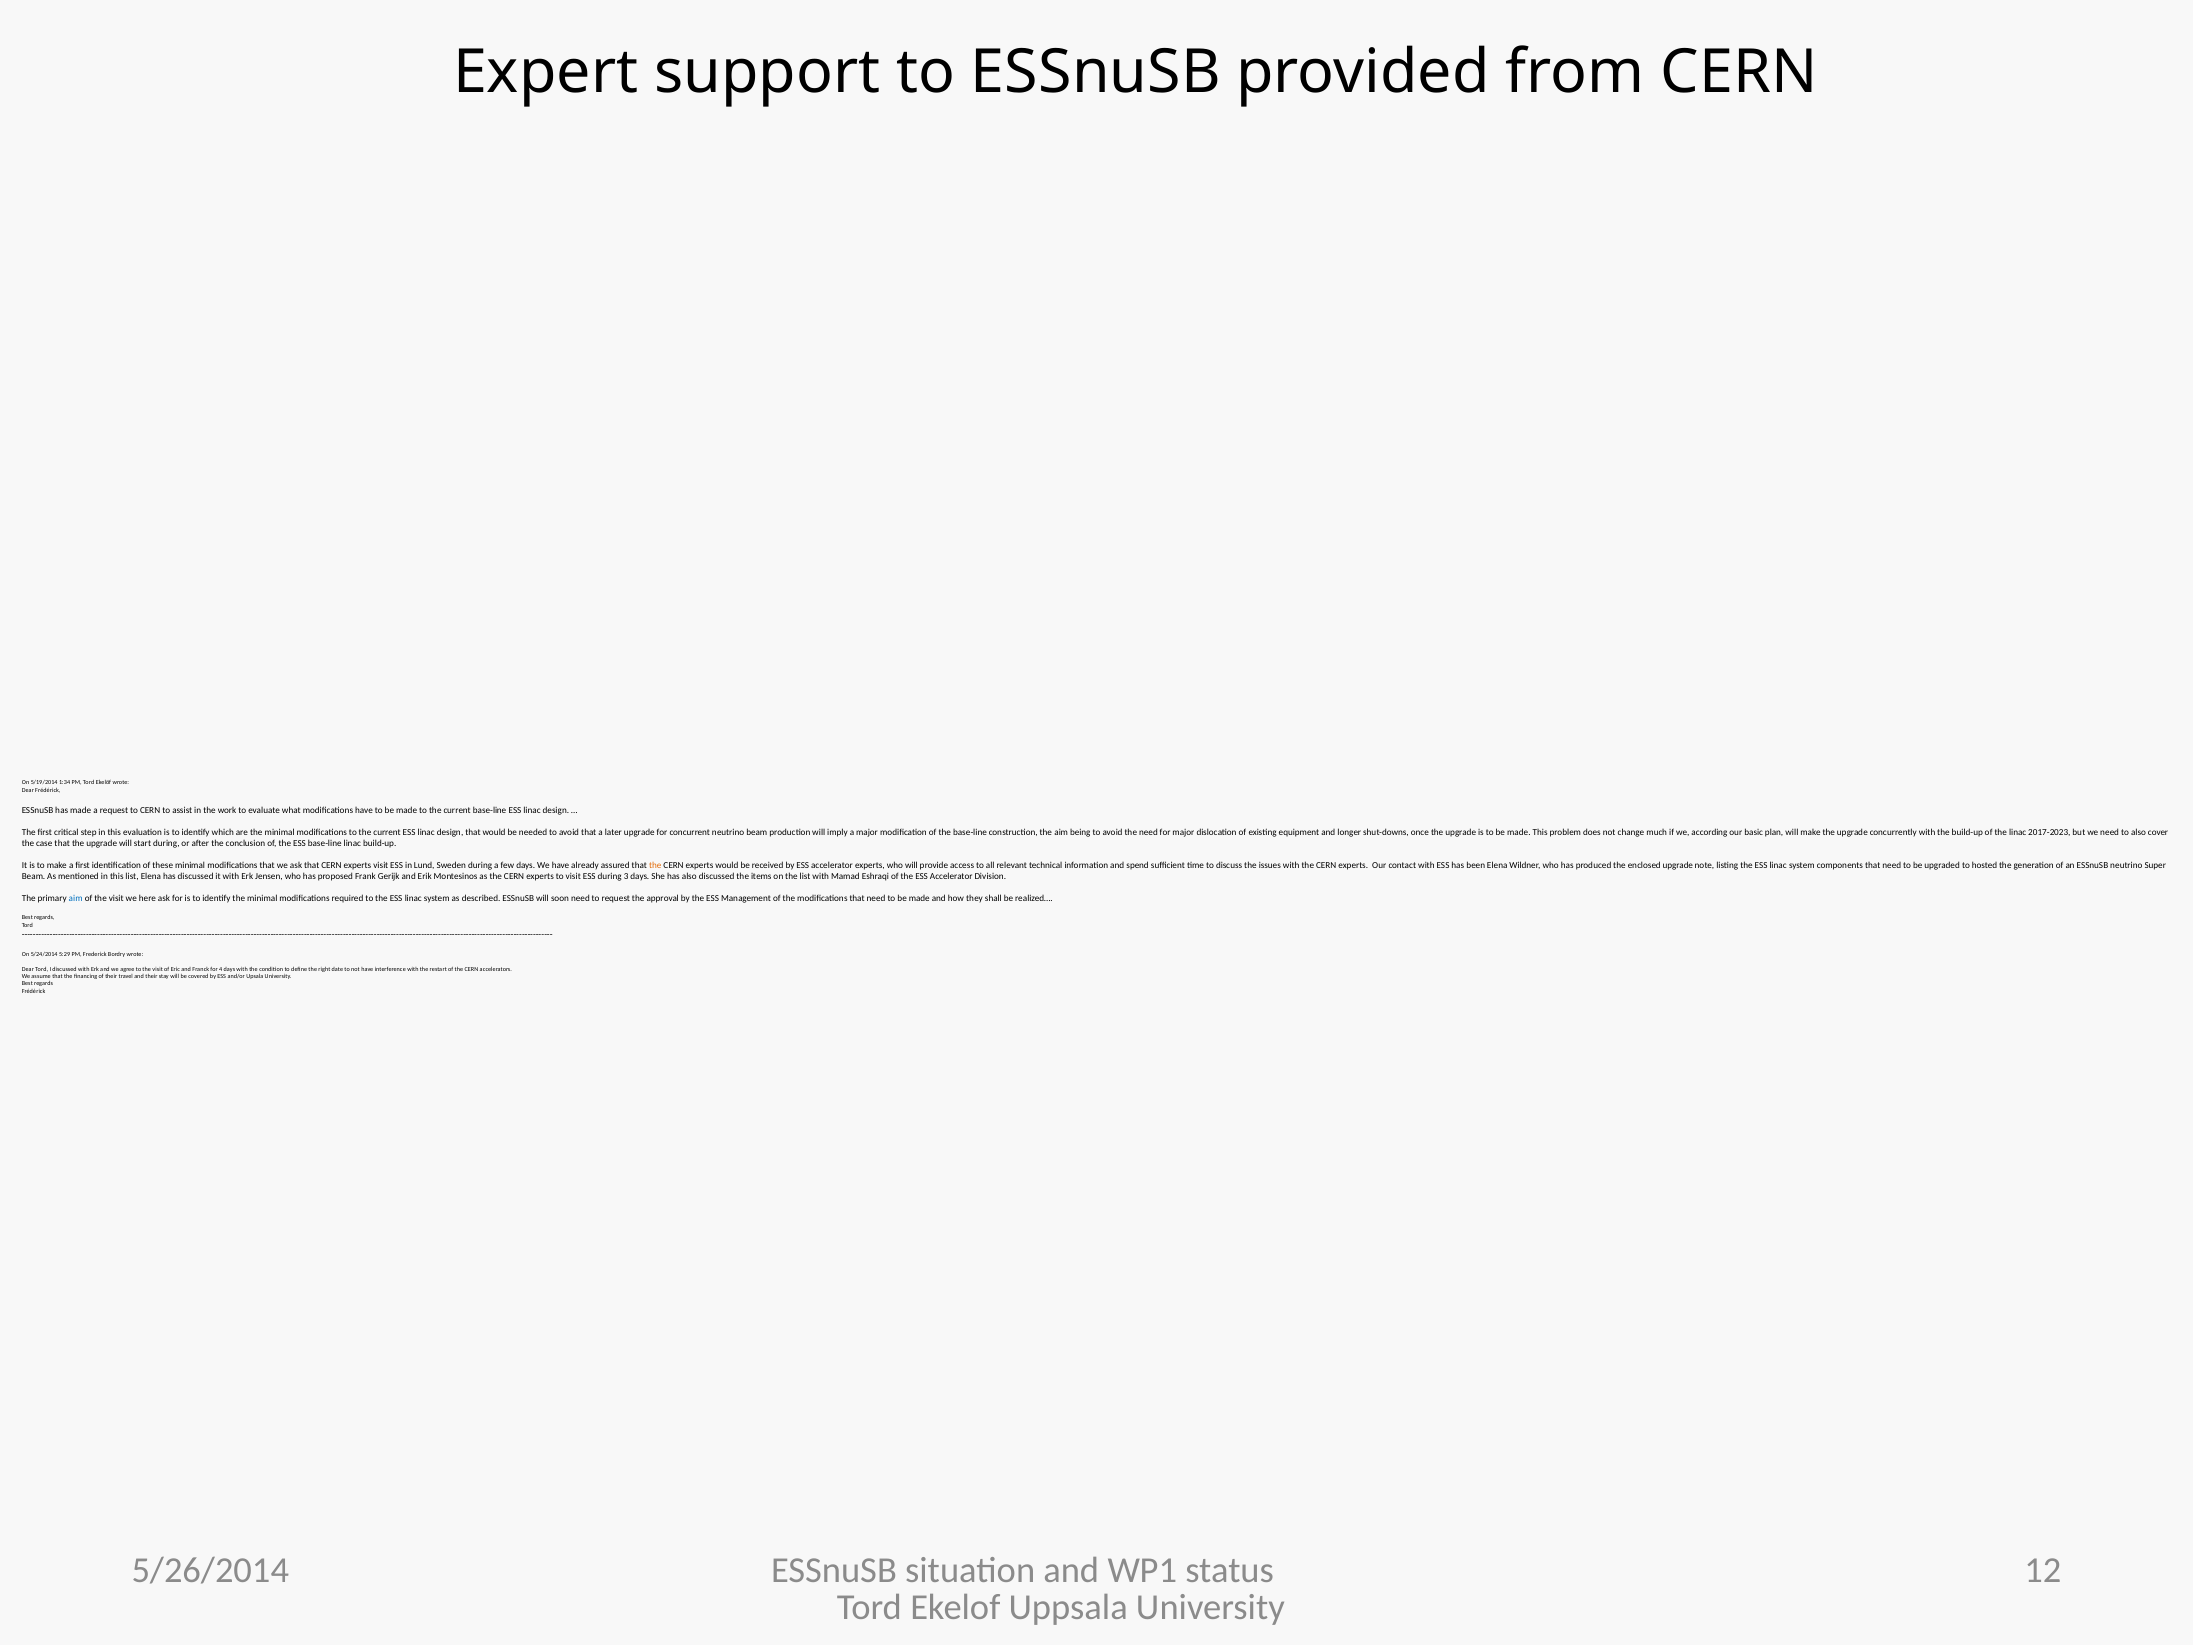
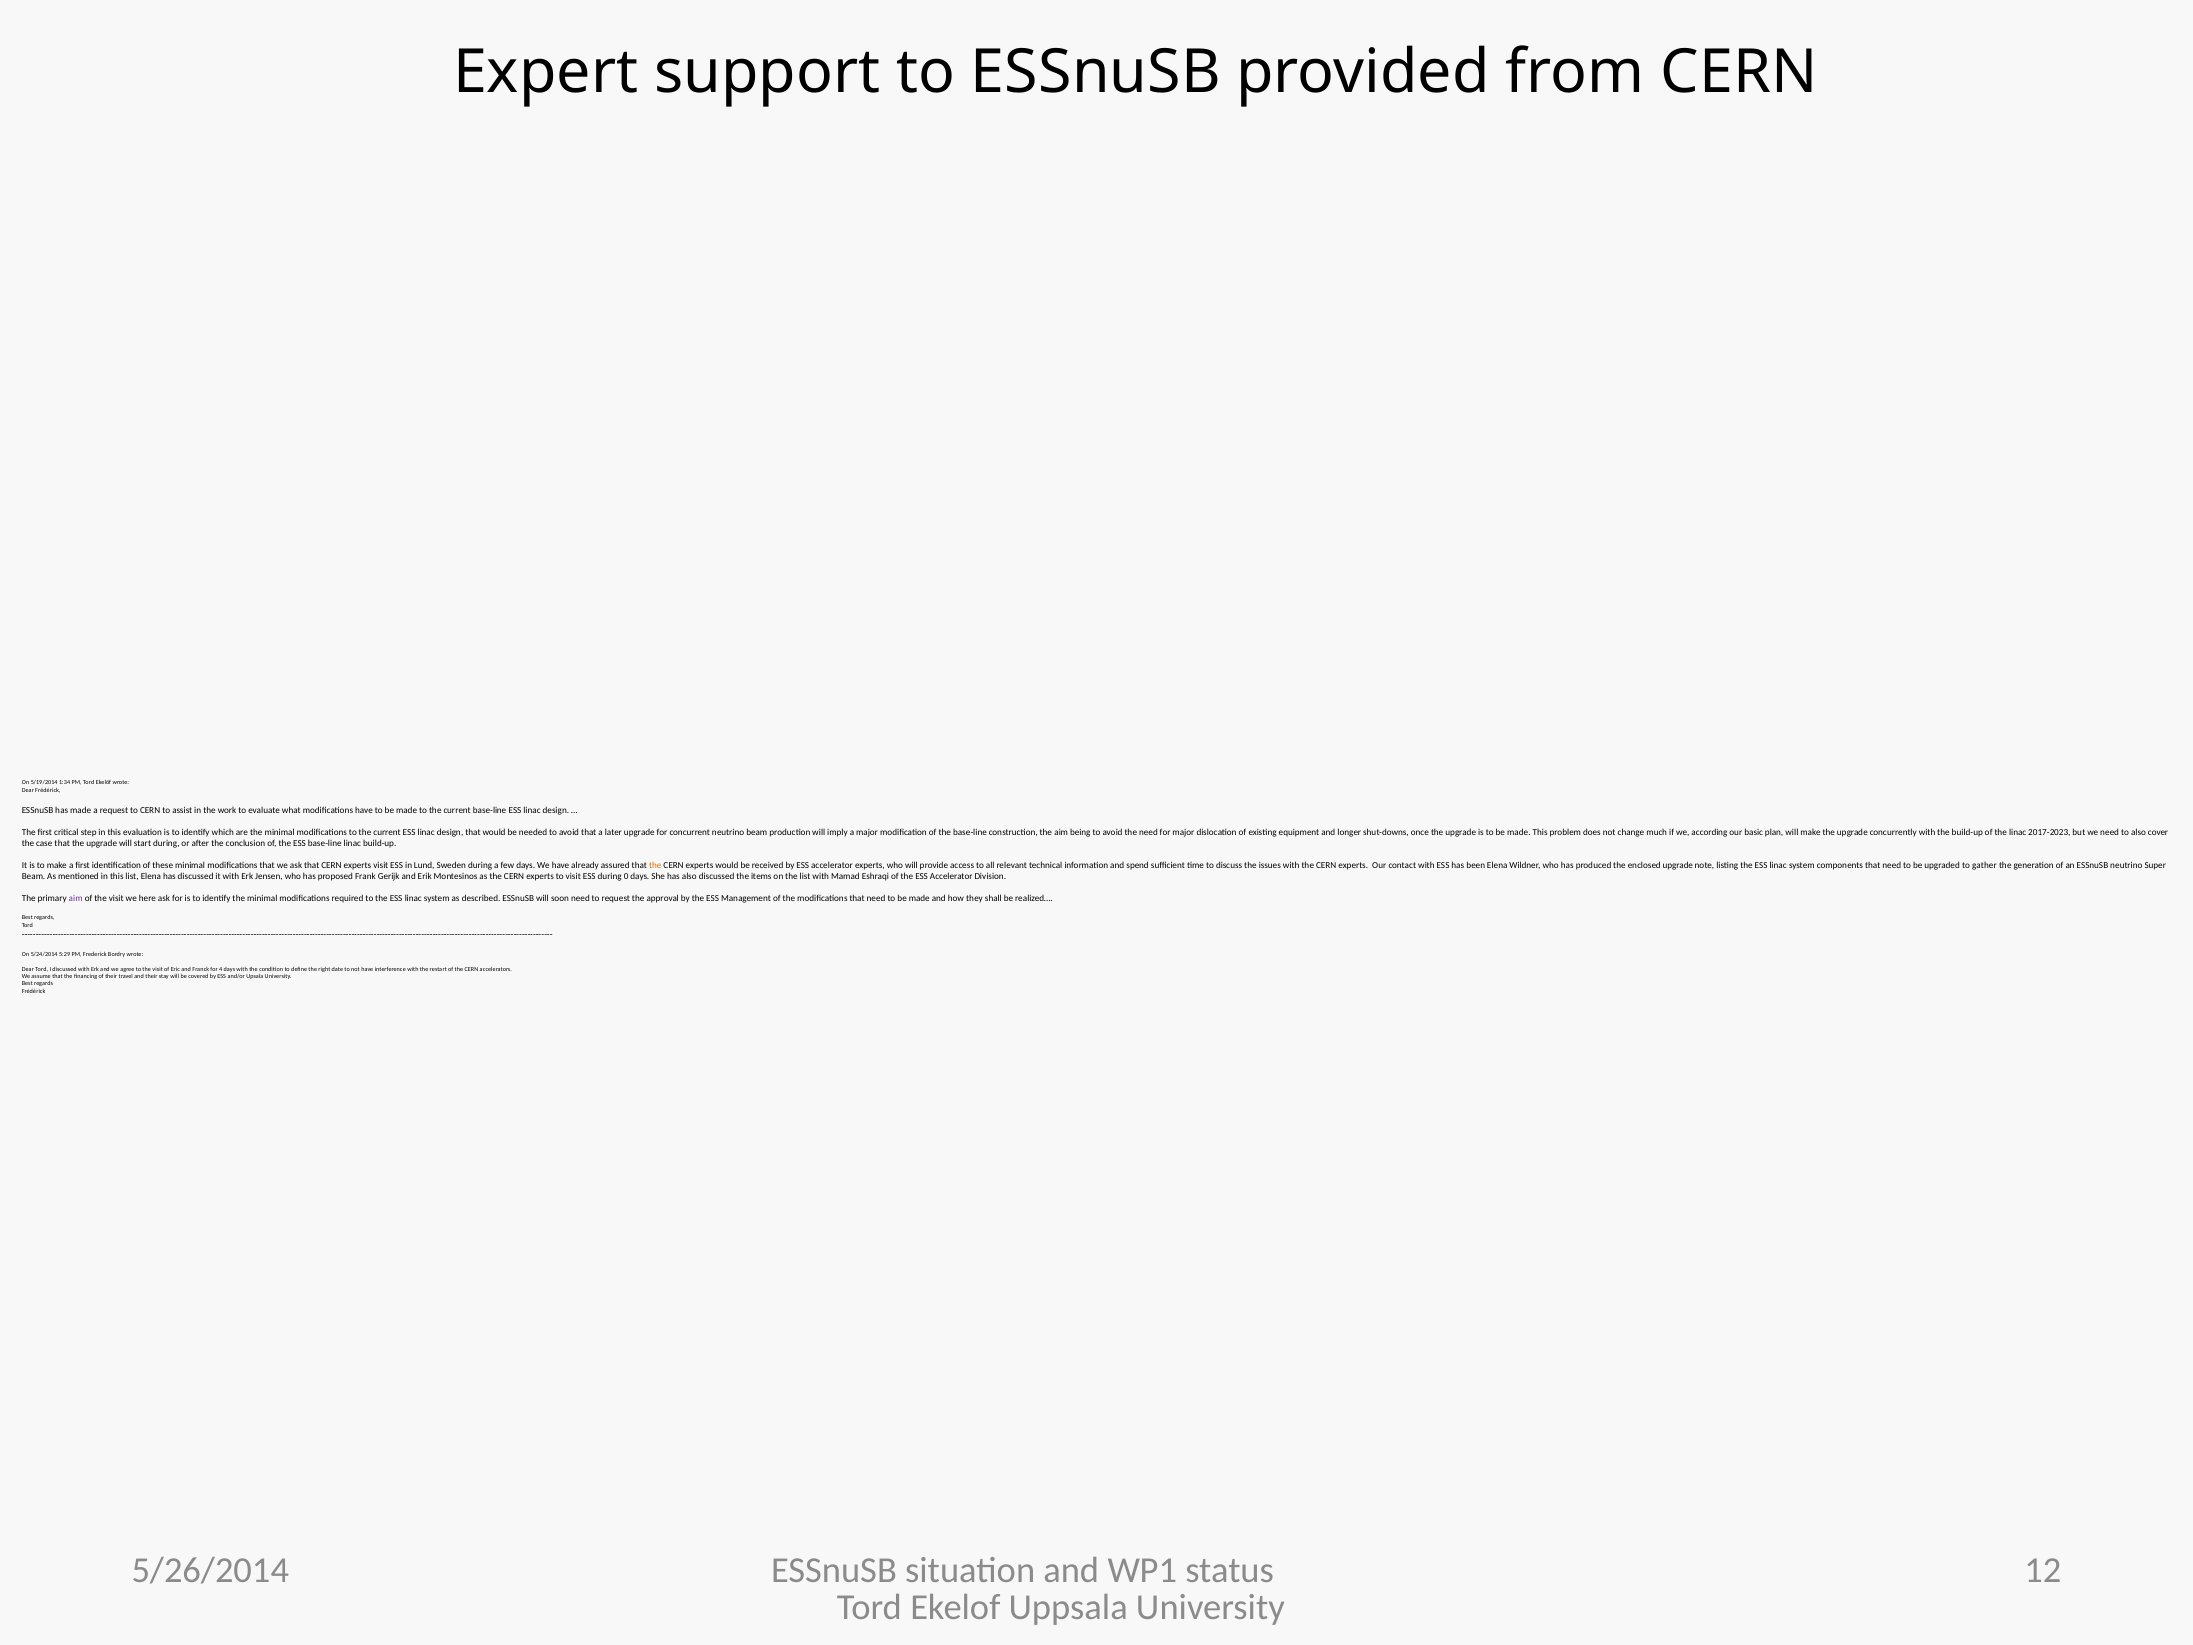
hosted: hosted -> gather
3: 3 -> 0
aim at (76, 898) colour: blue -> purple
